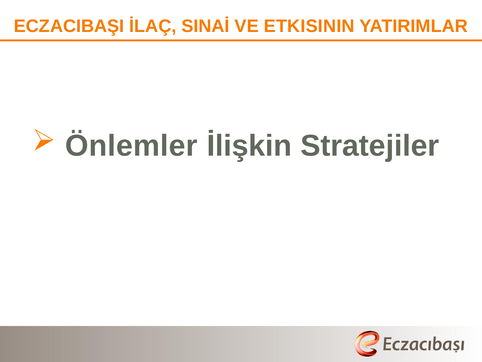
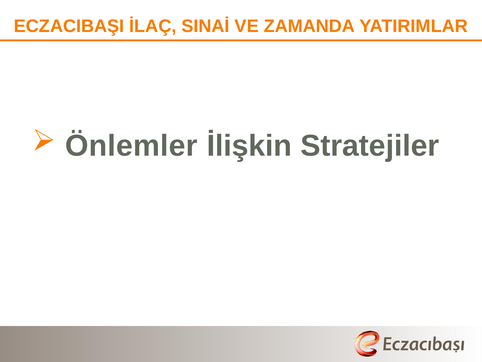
ETKISININ: ETKISININ -> ZAMANDA
